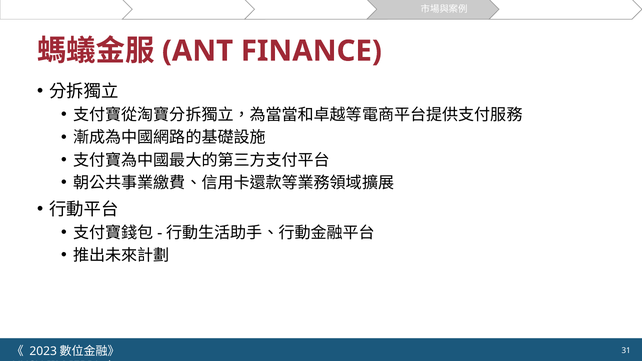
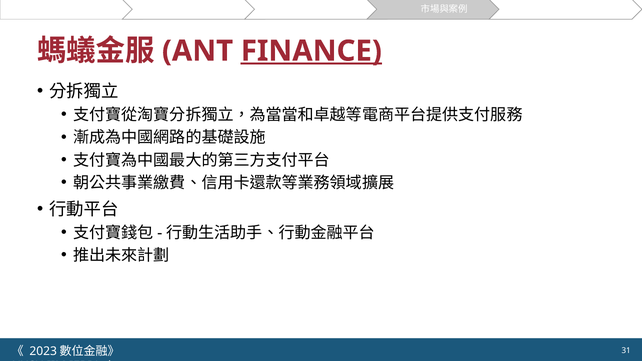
FINANCE underline: none -> present
